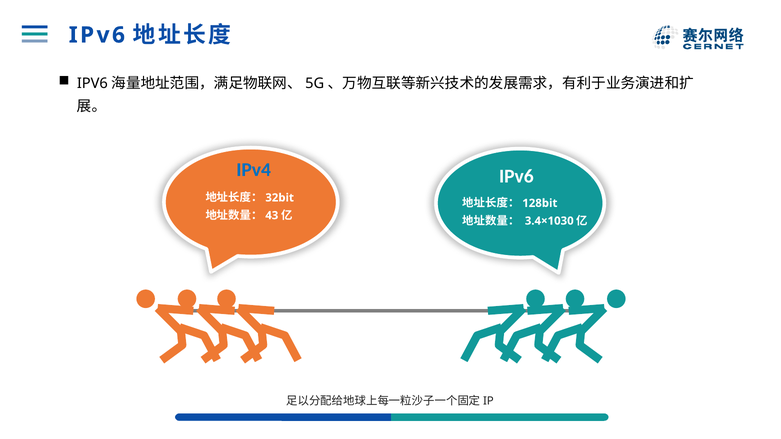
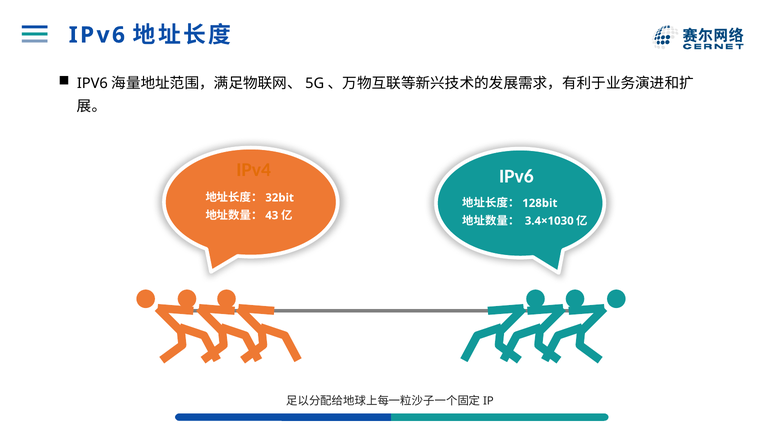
IPv4 colour: blue -> orange
